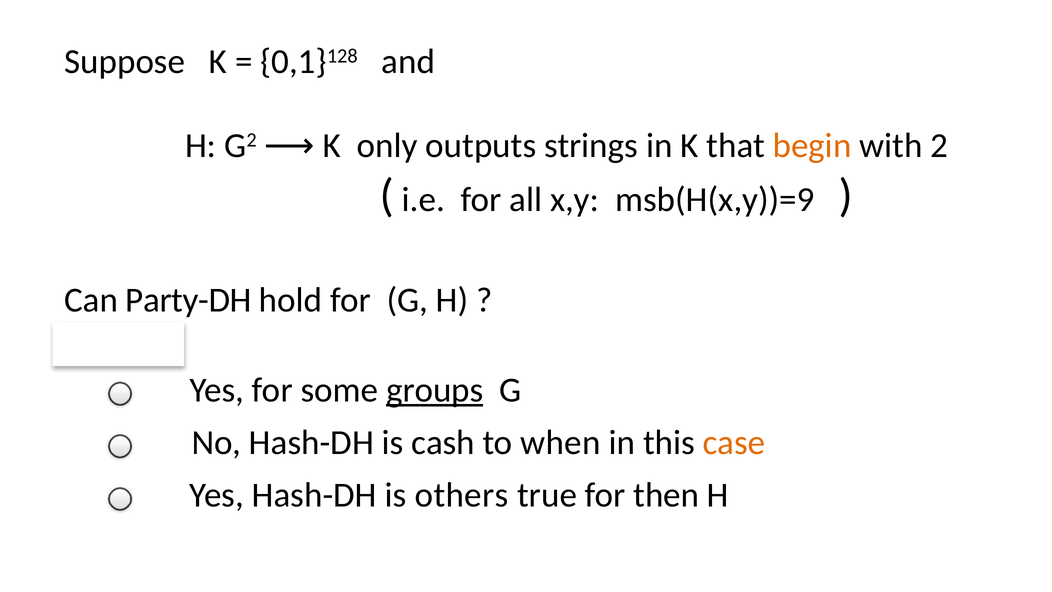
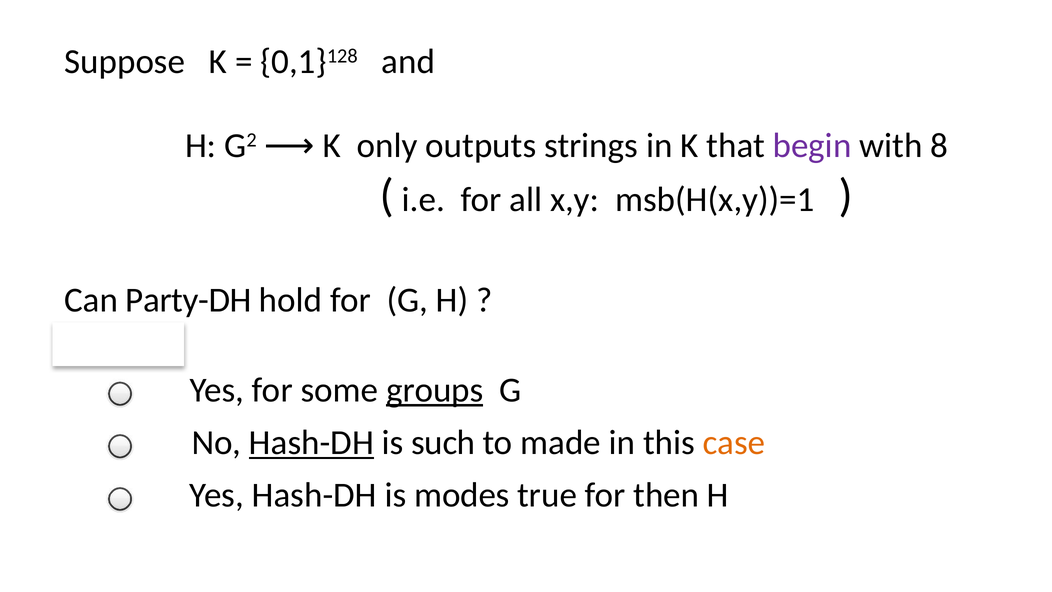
begin colour: orange -> purple
2: 2 -> 8
msb(H(x,y))=9: msb(H(x,y))=9 -> msb(H(x,y))=1
Hash-DH at (311, 443) underline: none -> present
cash: cash -> such
when: when -> made
others: others -> modes
